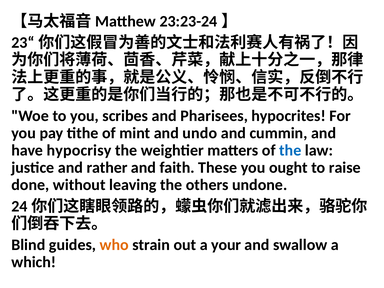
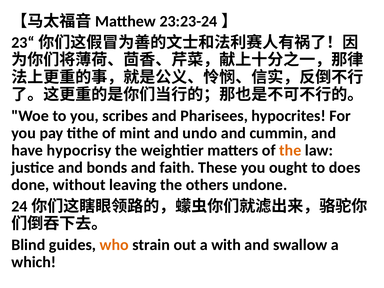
the at (290, 150) colour: blue -> orange
rather: rather -> bonds
raise: raise -> does
your: your -> with
